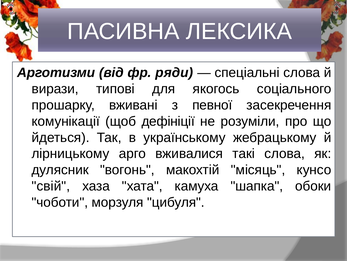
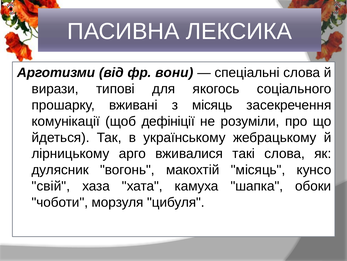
ряди: ряди -> вони
з певної: певної -> місяць
